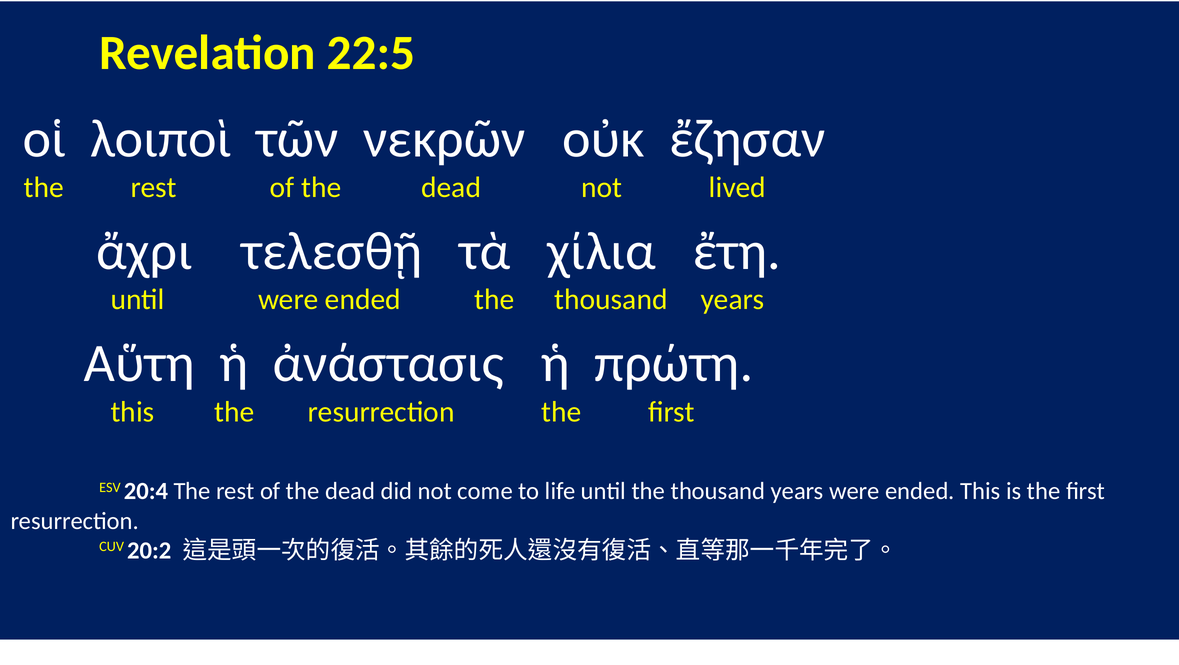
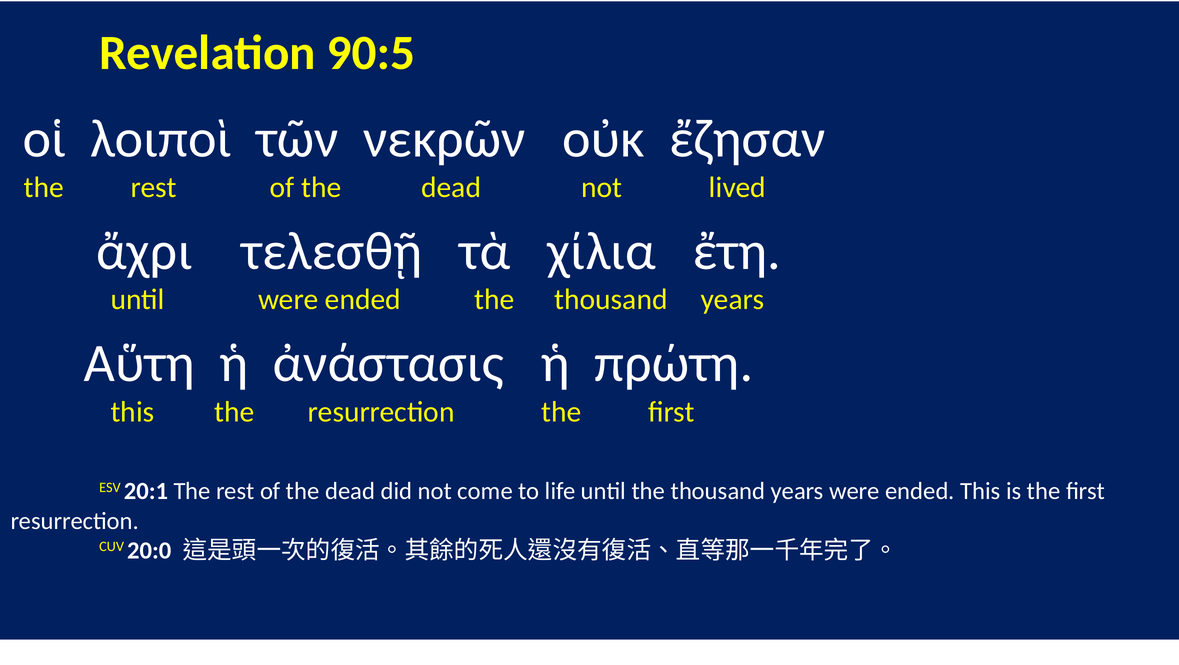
22:5: 22:5 -> 90:5
20:4: 20:4 -> 20:1
20:2: 20:2 -> 20:0
